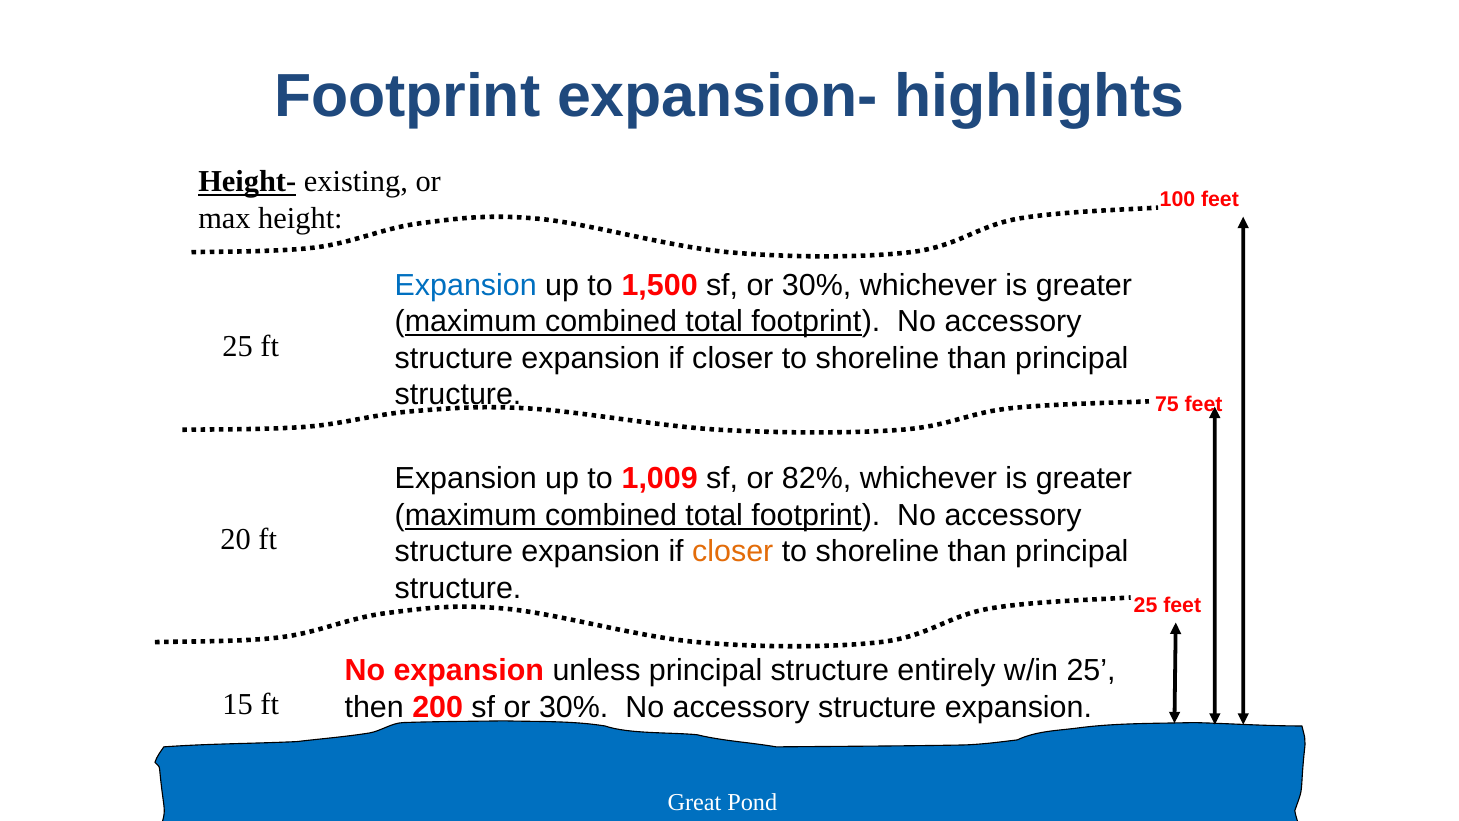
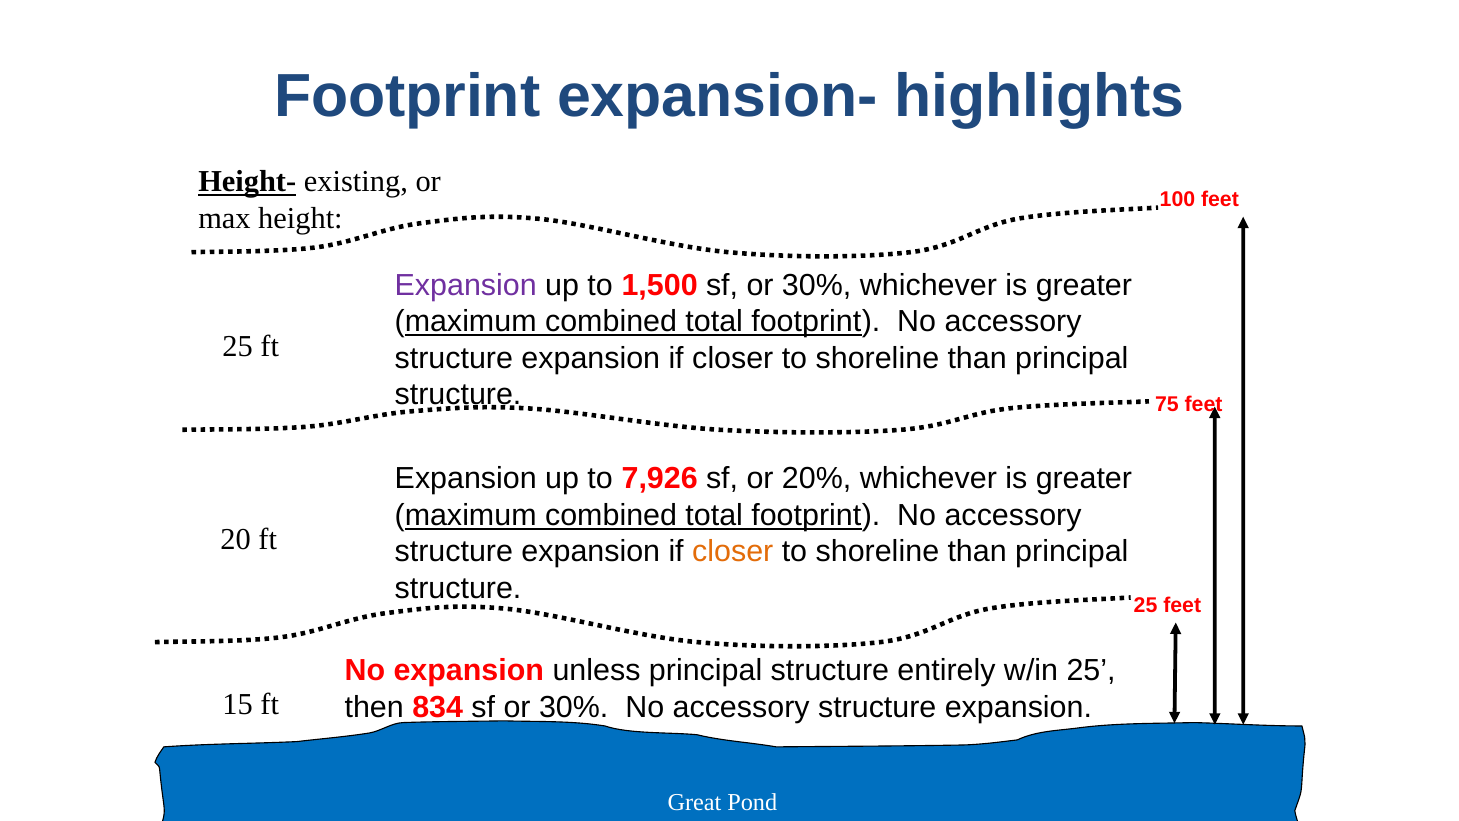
Expansion at (466, 285) colour: blue -> purple
1,009: 1,009 -> 7,926
82%: 82% -> 20%
200: 200 -> 834
